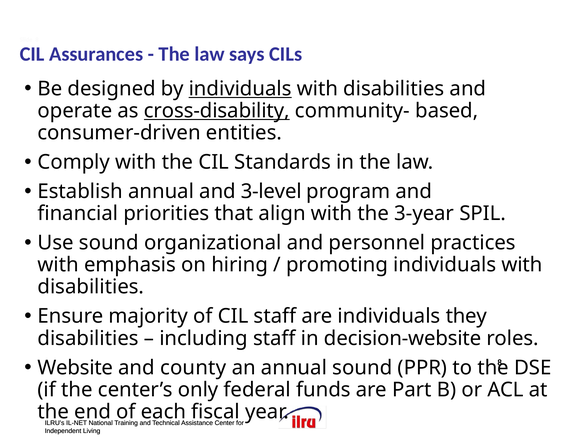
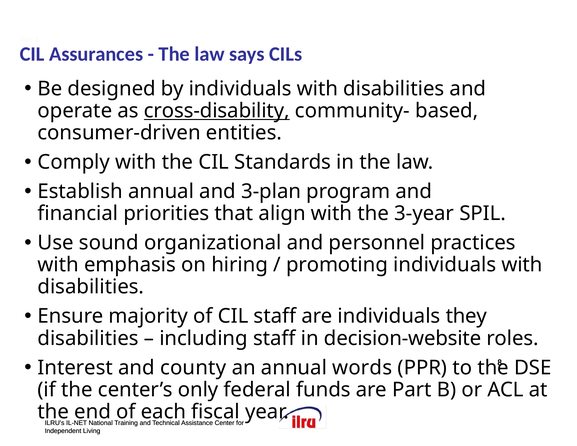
individuals at (240, 89) underline: present -> none
3-level: 3-level -> 3-plan
Website: Website -> Interest
annual sound: sound -> words
